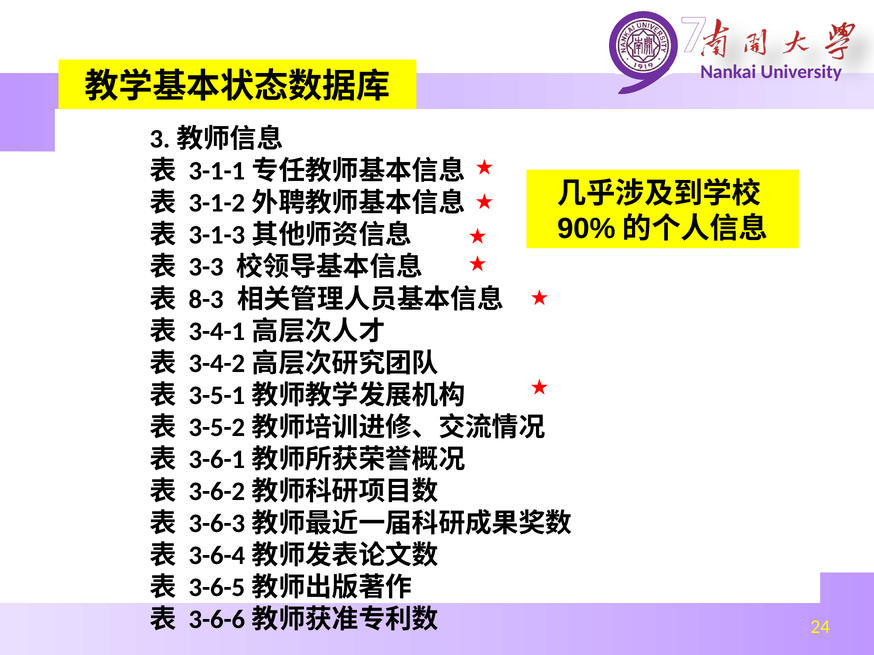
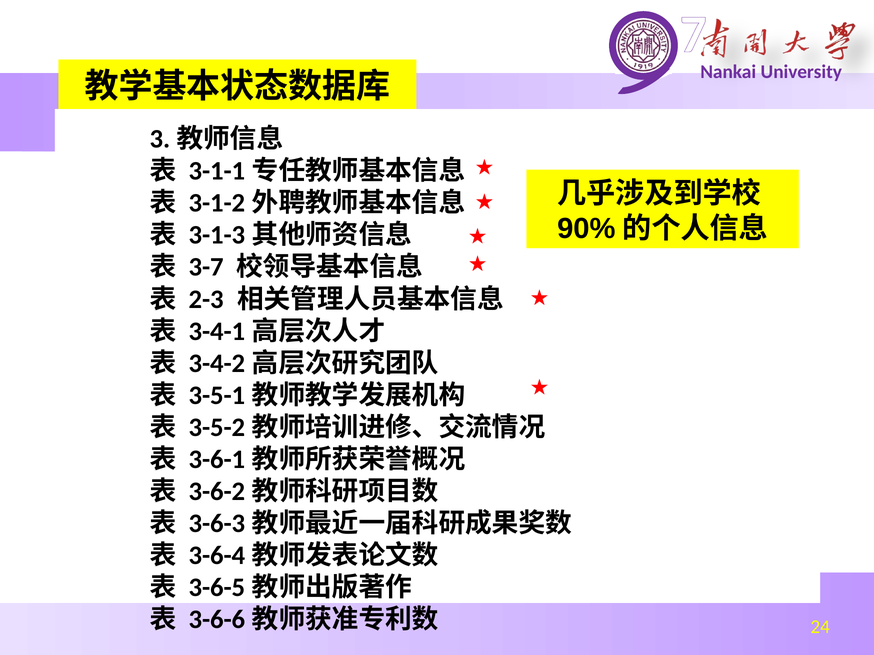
3-3: 3-3 -> 3-7
8-3: 8-3 -> 2-3
